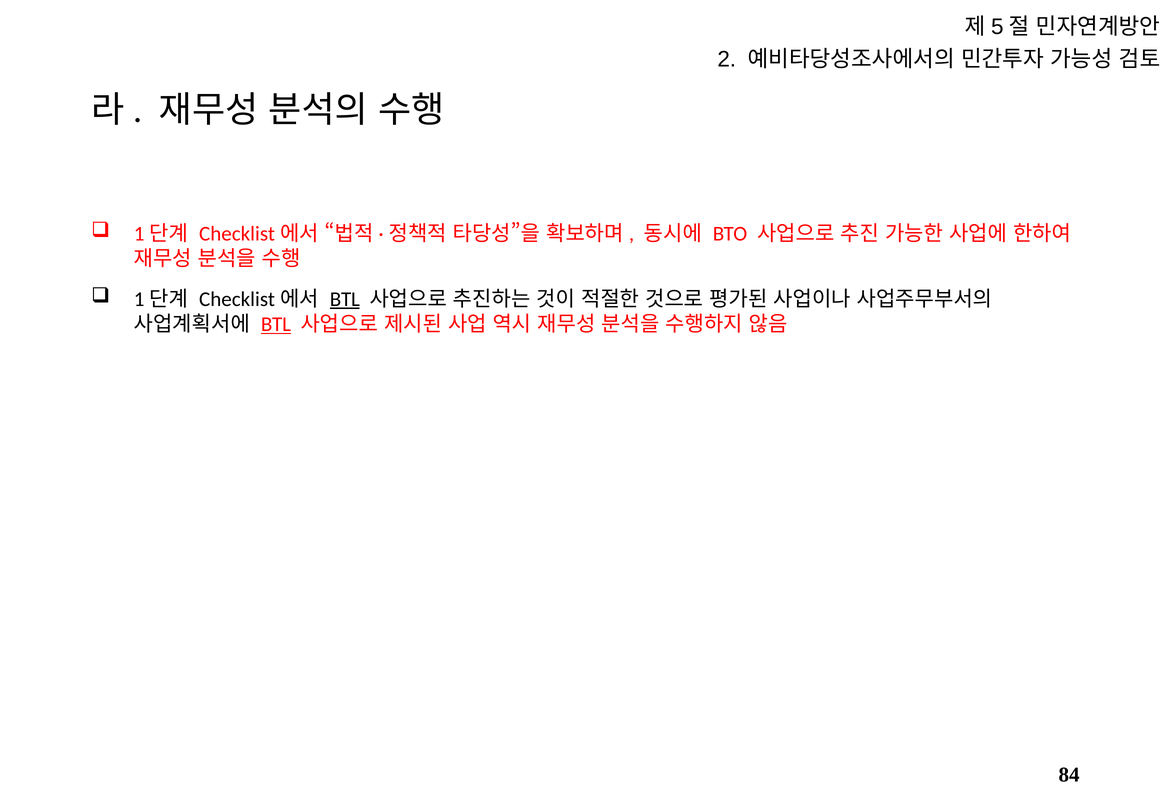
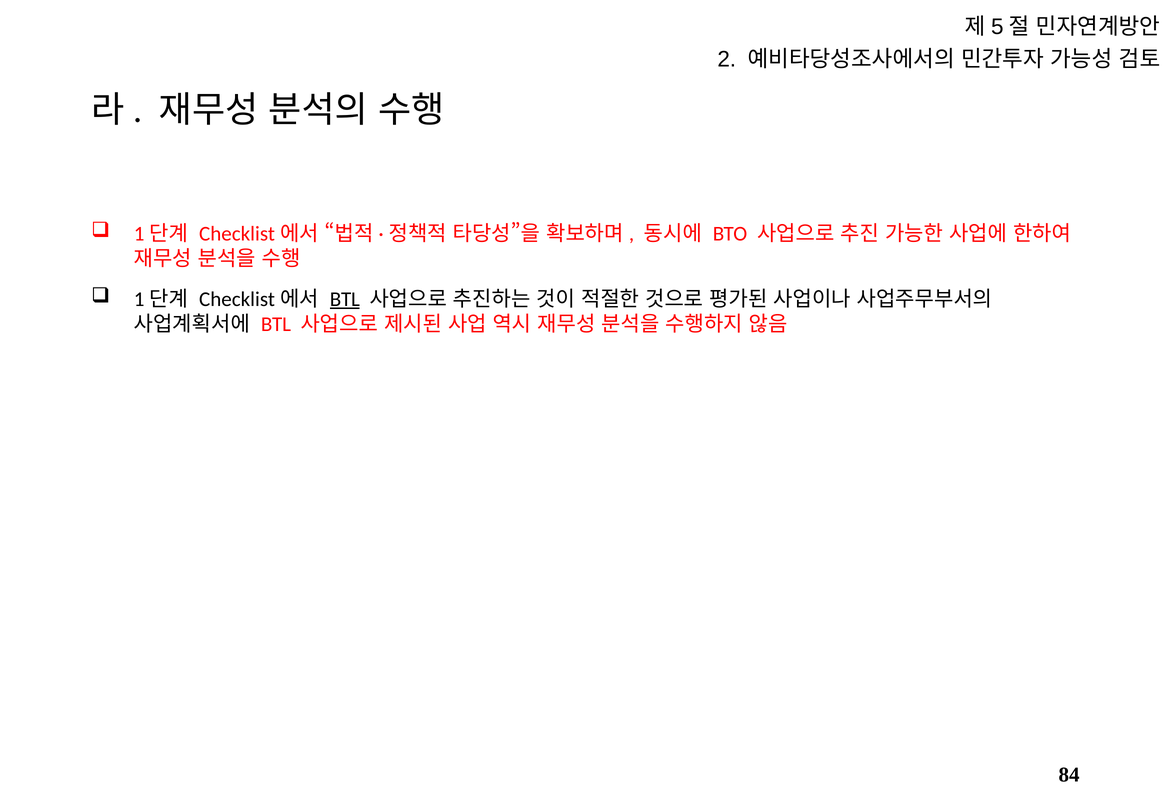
BTL at (276, 324) underline: present -> none
